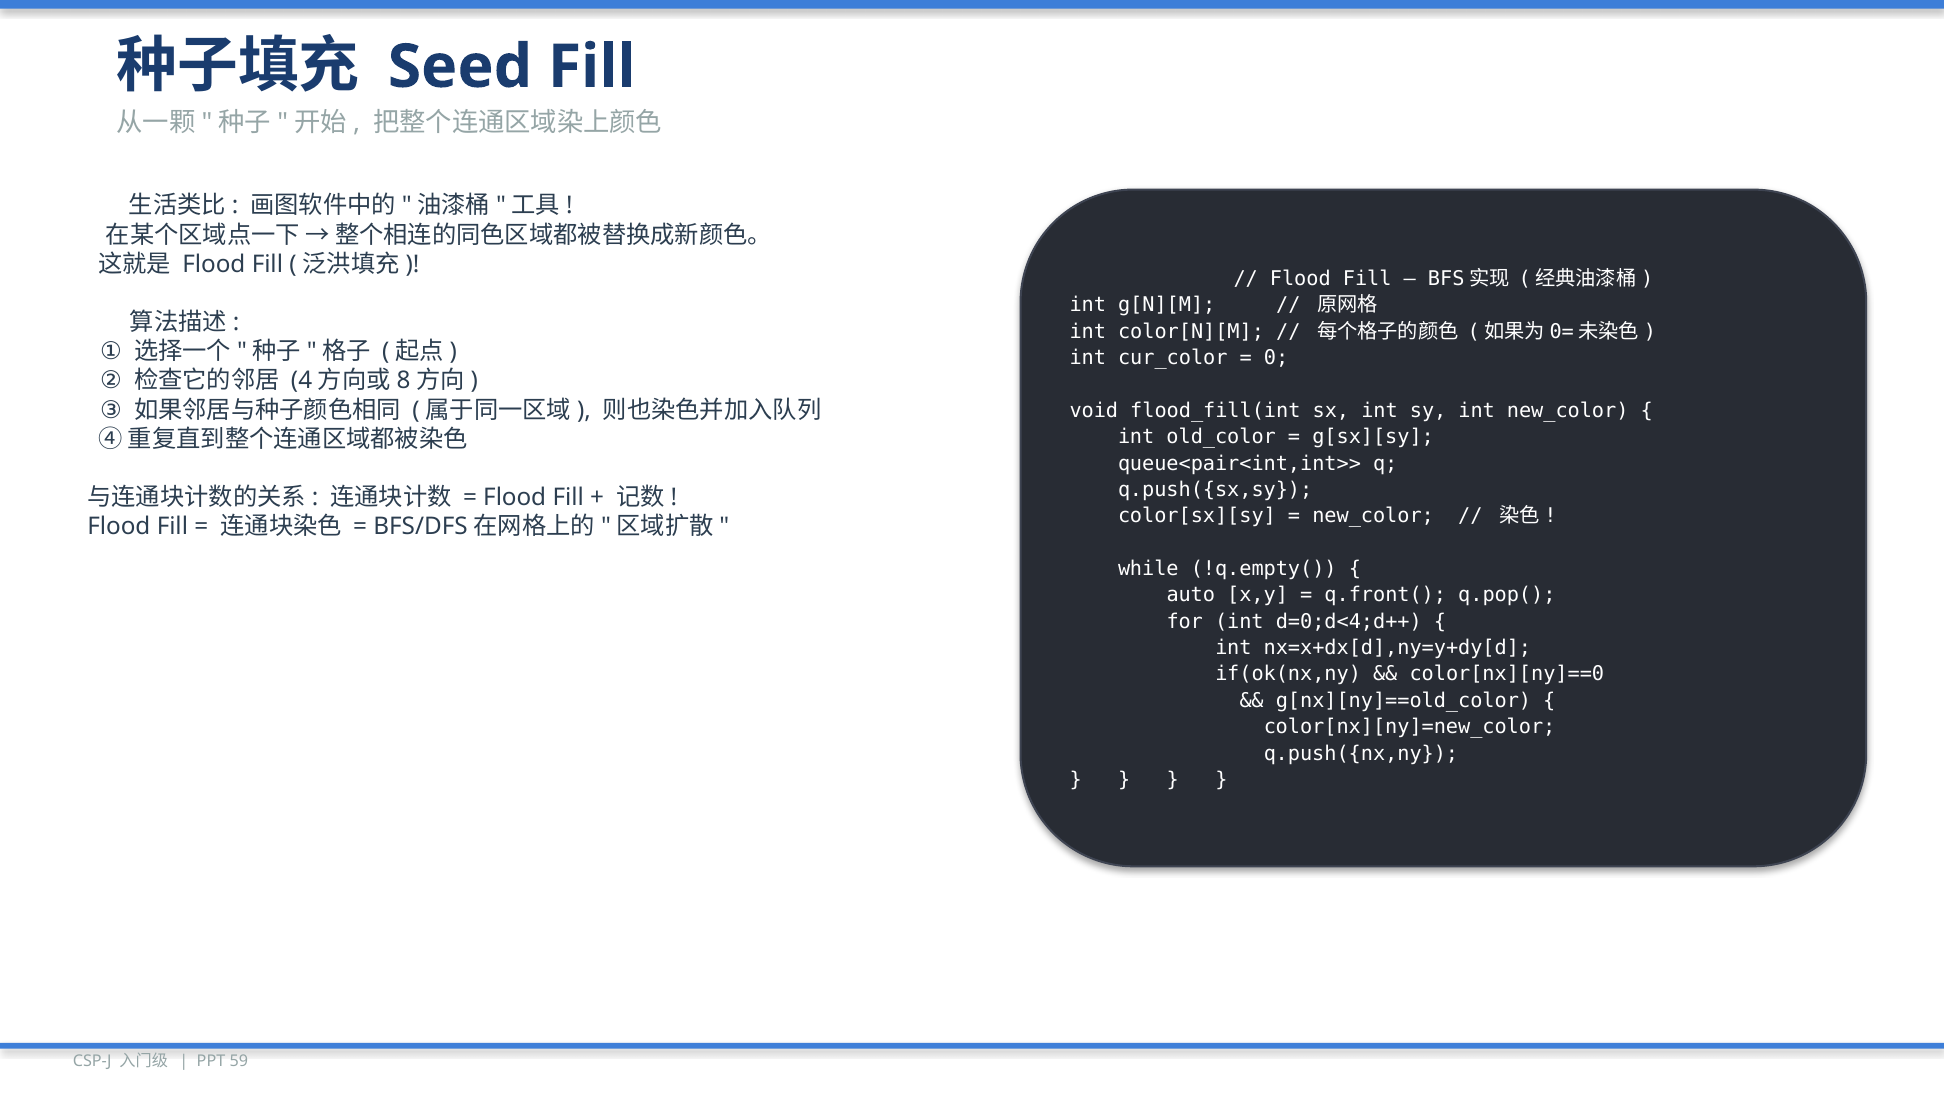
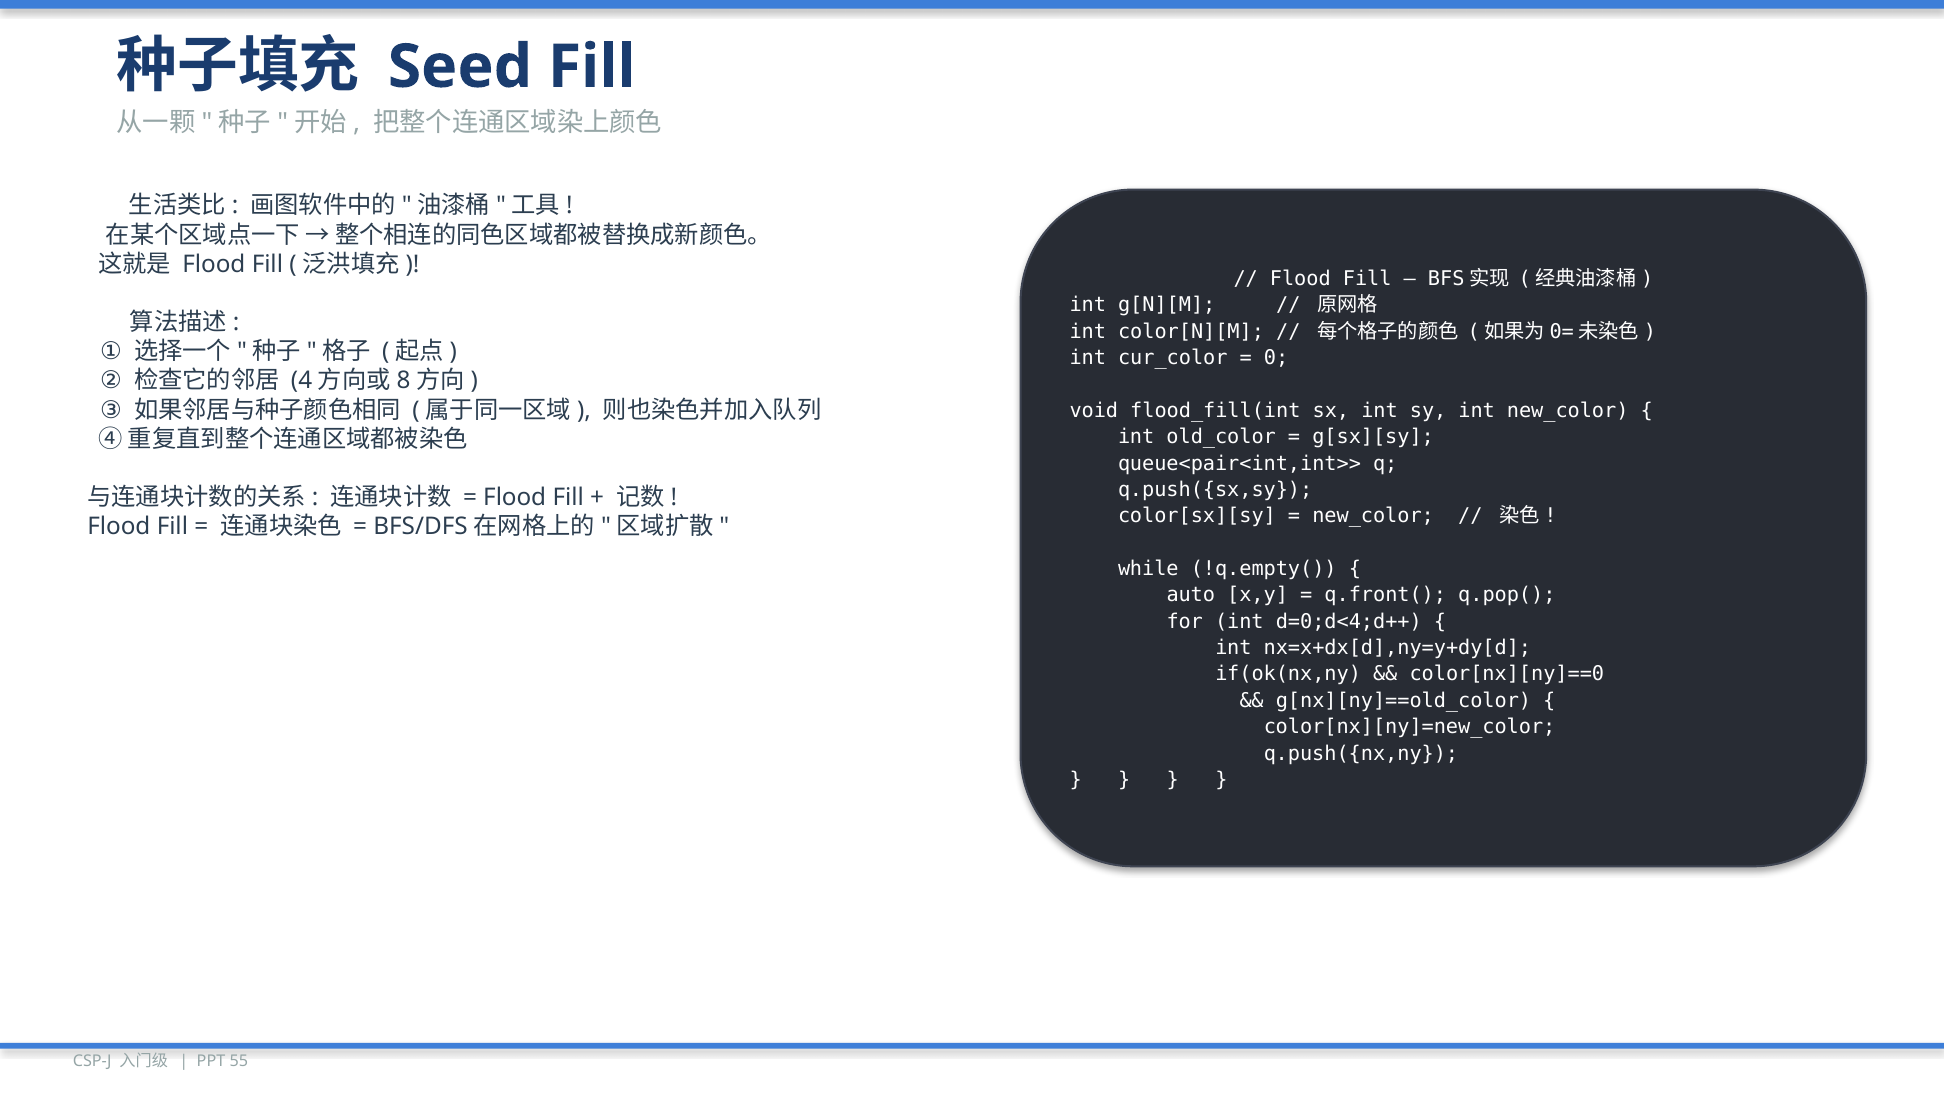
59: 59 -> 55
